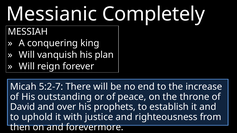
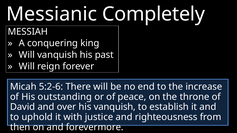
plan: plan -> past
5:2-7: 5:2-7 -> 5:2-6
his prophets: prophets -> vanquish
